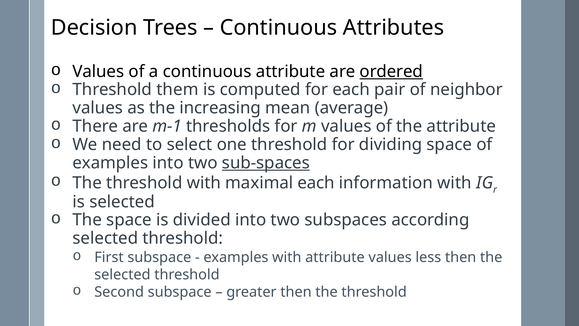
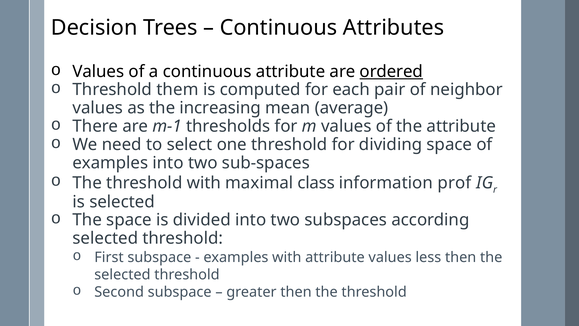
sub-spaces underline: present -> none
maximal each: each -> class
information with: with -> prof
